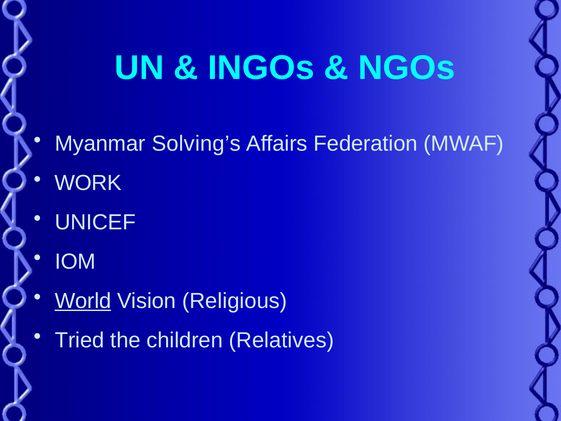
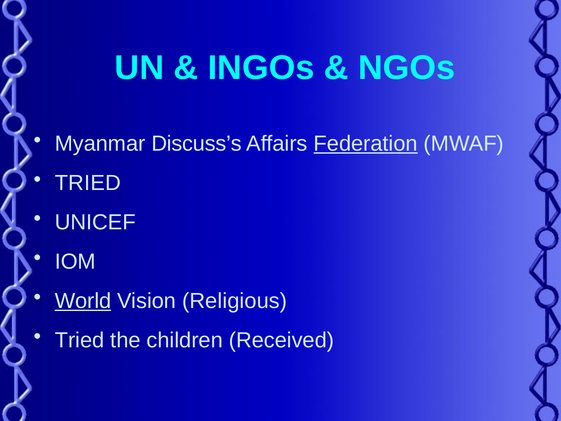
Solving’s: Solving’s -> Discuss’s
Federation underline: none -> present
WORK at (88, 183): WORK -> TRIED
Relatives: Relatives -> Received
